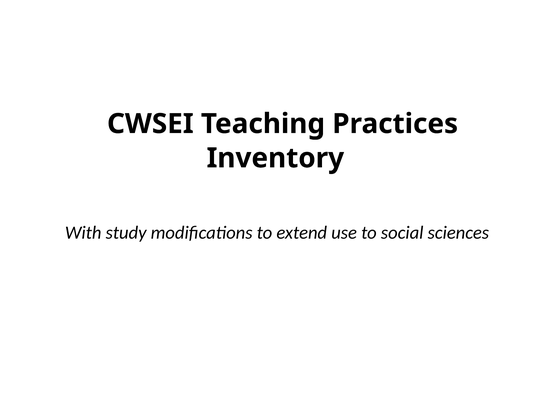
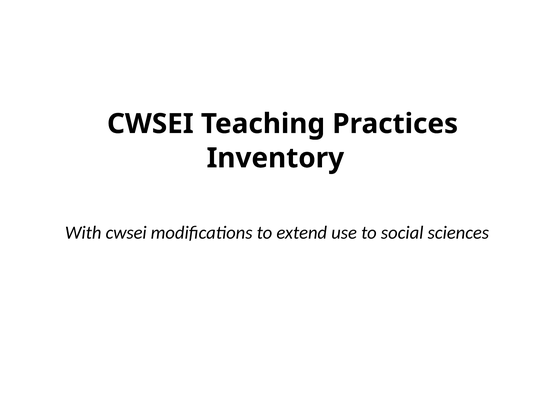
With study: study -> cwsei
